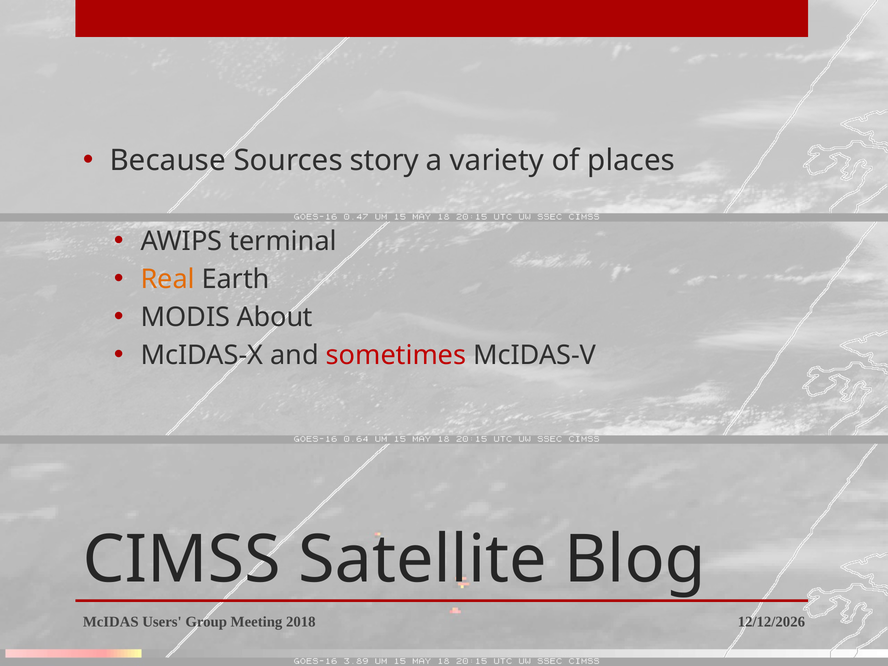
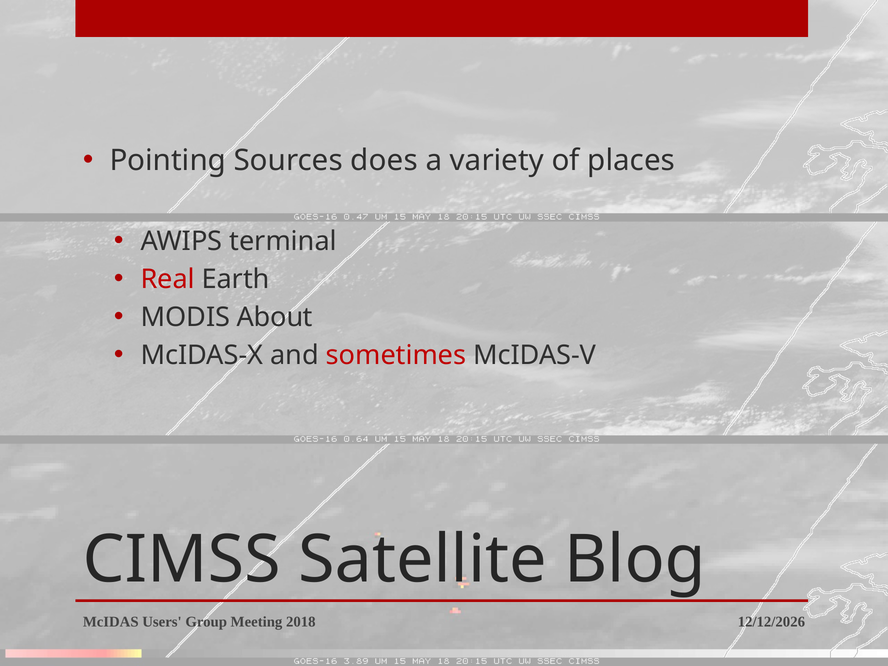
Because: Because -> Pointing
story: story -> does
Real colour: orange -> red
